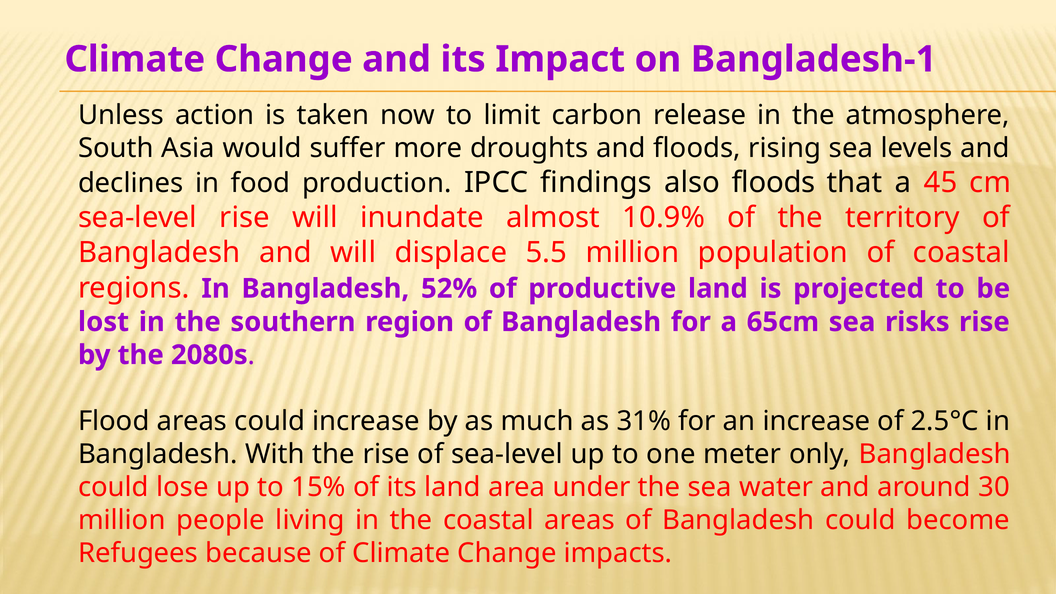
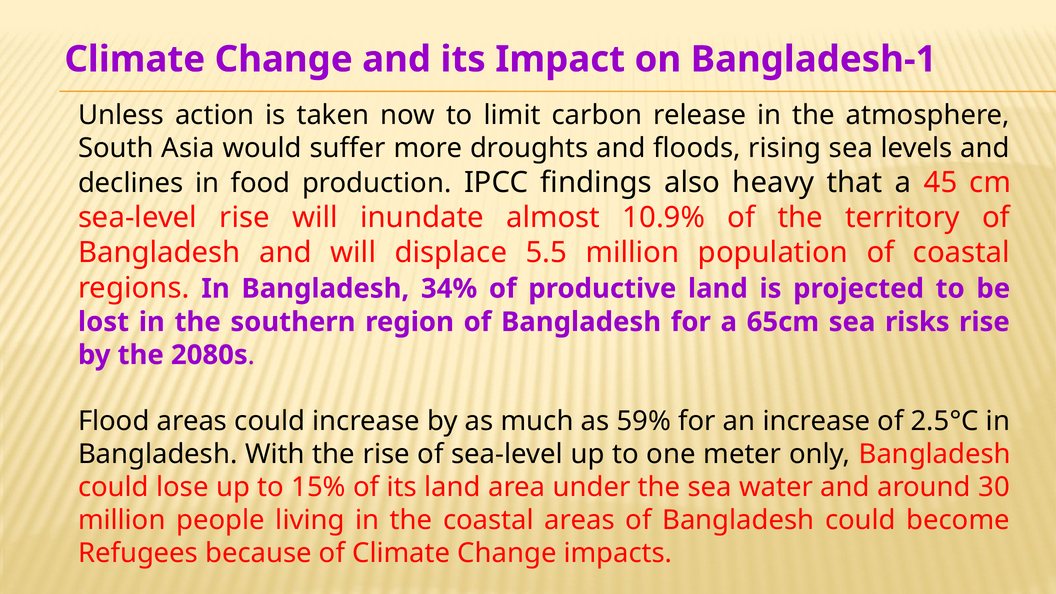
also floods: floods -> heavy
52%: 52% -> 34%
31%: 31% -> 59%
